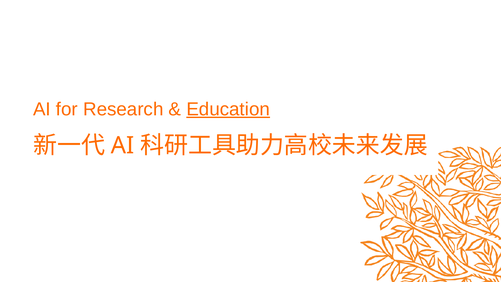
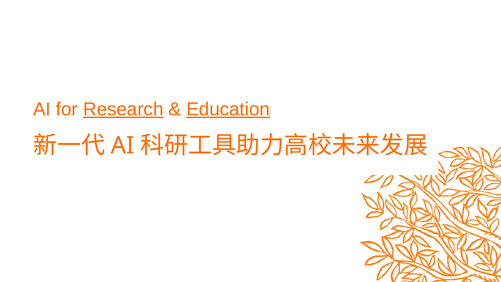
Research underline: none -> present
